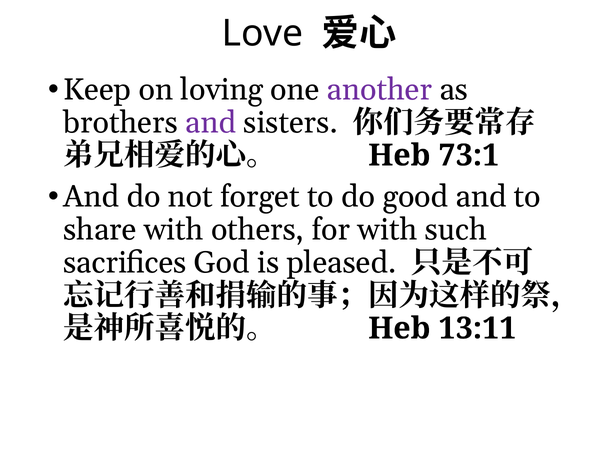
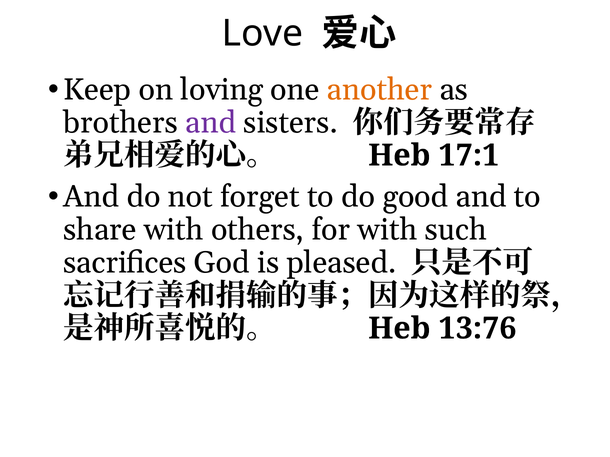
another colour: purple -> orange
73:1: 73:1 -> 17:1
13:11: 13:11 -> 13:76
